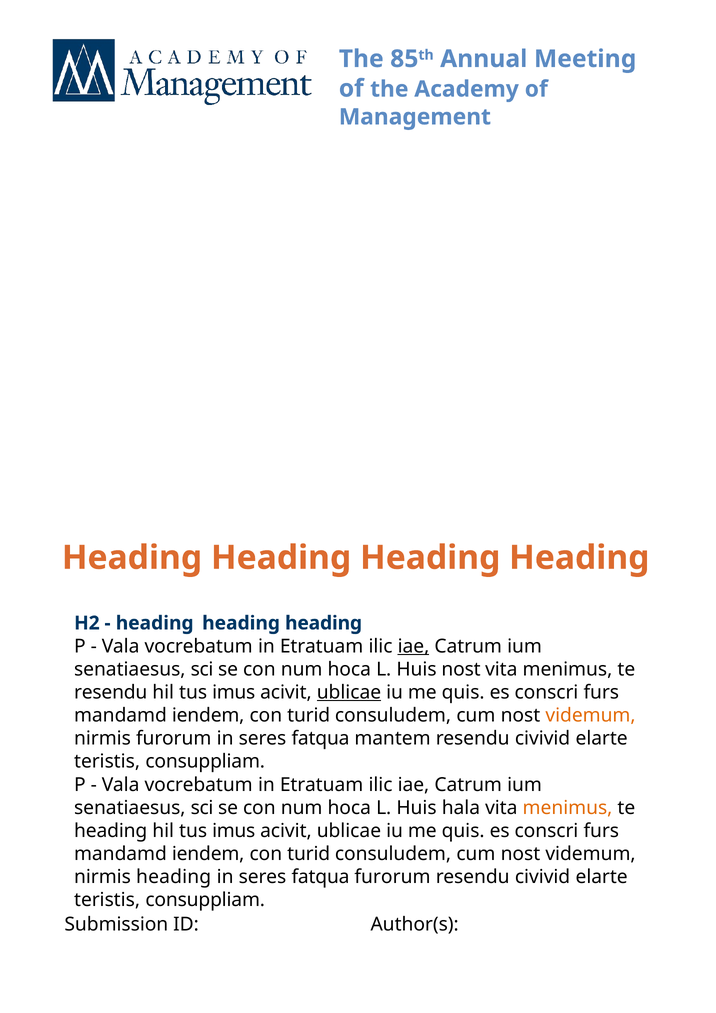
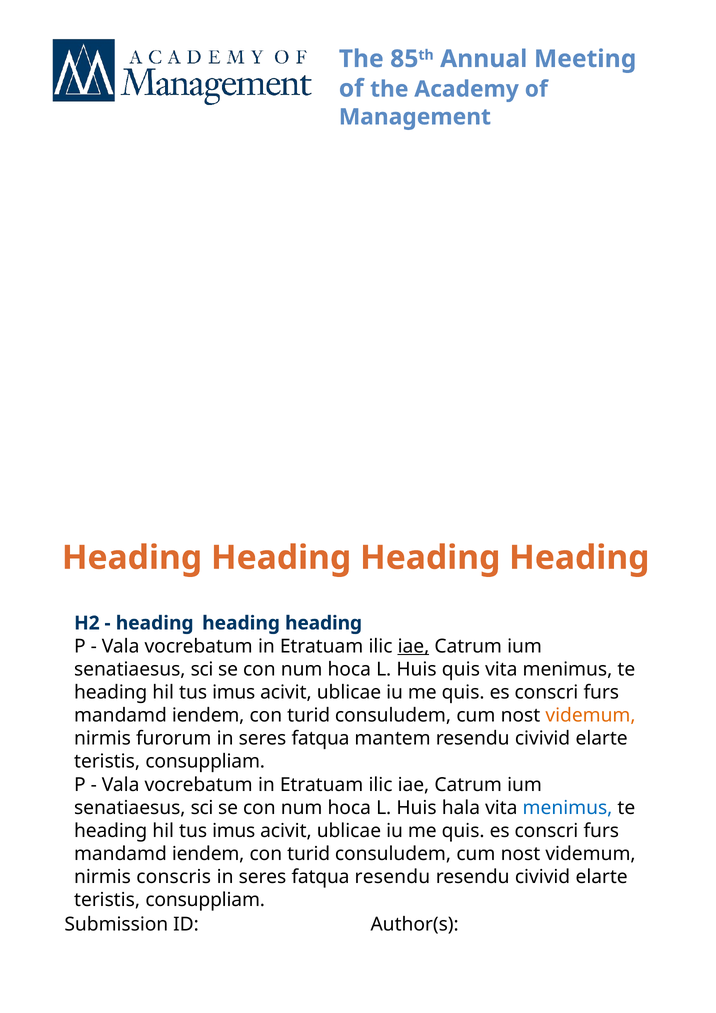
Huis nost: nost -> quis
resendu at (111, 693): resendu -> heading
ublicae at (349, 693) underline: present -> none
menimus at (567, 808) colour: orange -> blue
nirmis heading: heading -> conscris
fatqua furorum: furorum -> resendu
